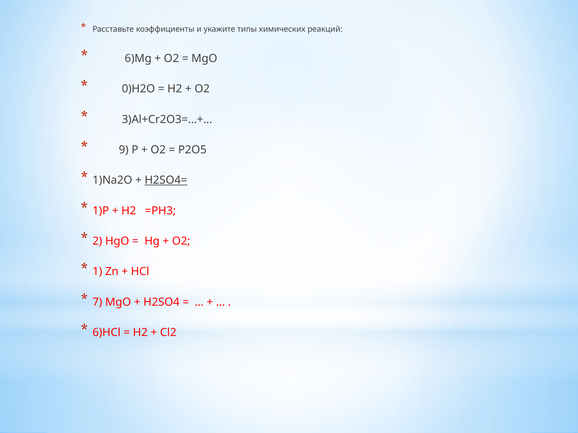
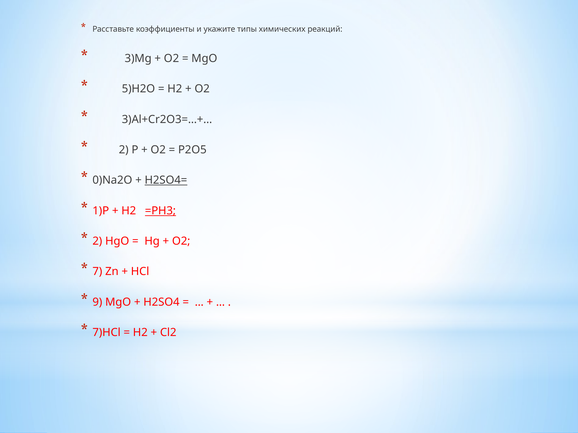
6)Mg: 6)Mg -> 3)Mg
0)H2O: 0)H2O -> 5)H2O
9 at (124, 150): 9 -> 2
1)Na2O: 1)Na2O -> 0)Na2O
=PH3 underline: none -> present
1: 1 -> 7
7: 7 -> 9
6)HCl: 6)HCl -> 7)HCl
